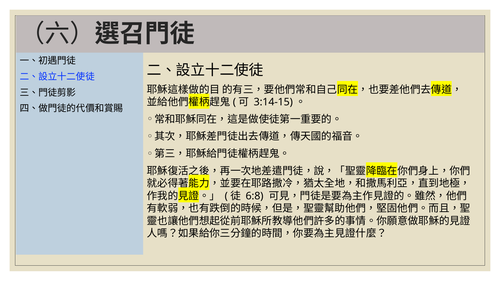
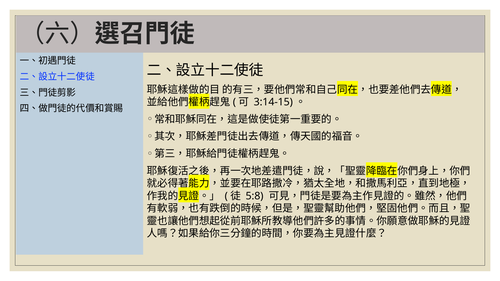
6:8: 6:8 -> 5:8
